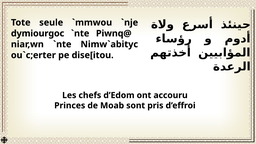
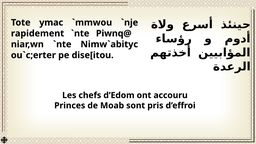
seule: seule -> ymac
dymiourgoc: dymiourgoc -> rapidement
